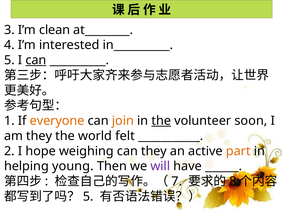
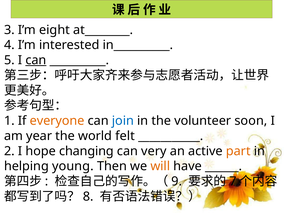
clean: clean -> eight
join colour: orange -> blue
the at (161, 121) underline: present -> none
am they: they -> year
weighing: weighing -> changing
can they: they -> very
will colour: purple -> orange
7: 7 -> 9
8: 8 -> 7
5 at (88, 197): 5 -> 8
